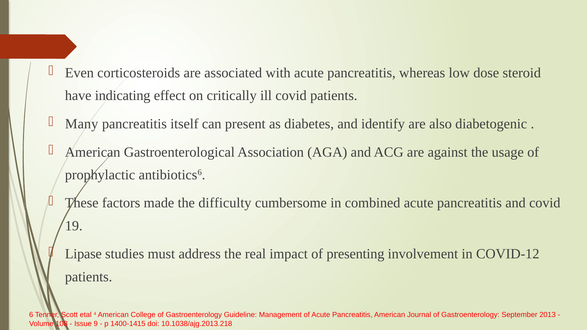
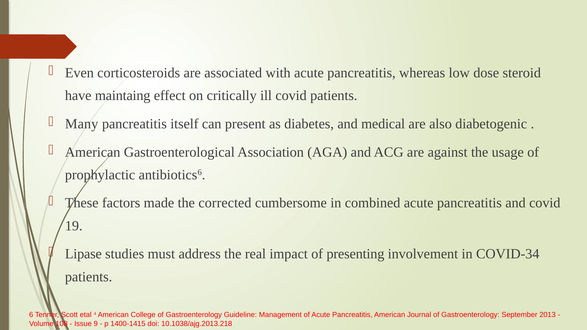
indicating: indicating -> maintaing
identify: identify -> medical
difficulty: difficulty -> corrected
COVID-12: COVID-12 -> COVID-34
